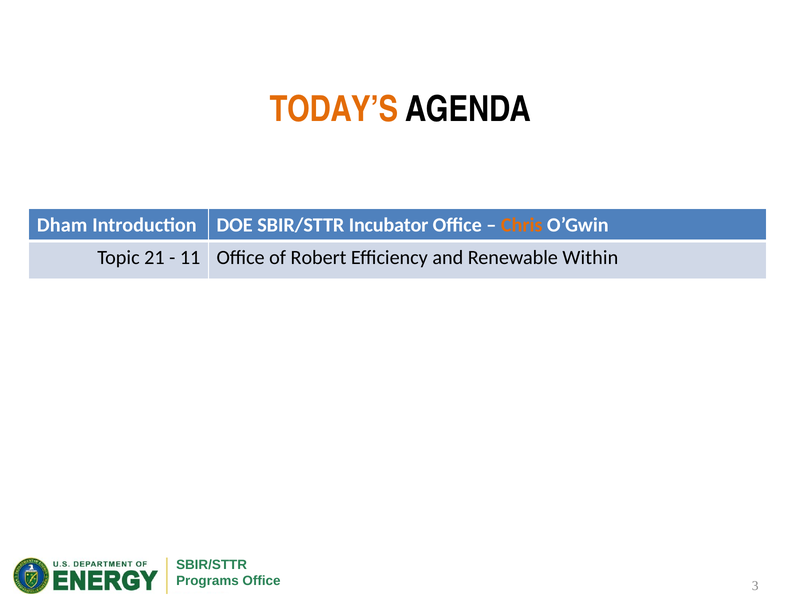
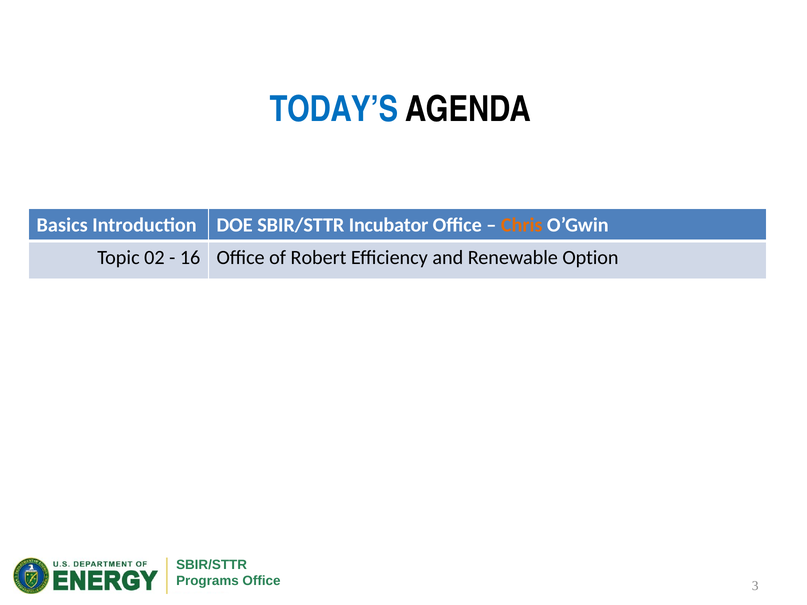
TODAY’S colour: orange -> blue
Dham: Dham -> Basics
21: 21 -> 02
11: 11 -> 16
Within: Within -> Option
